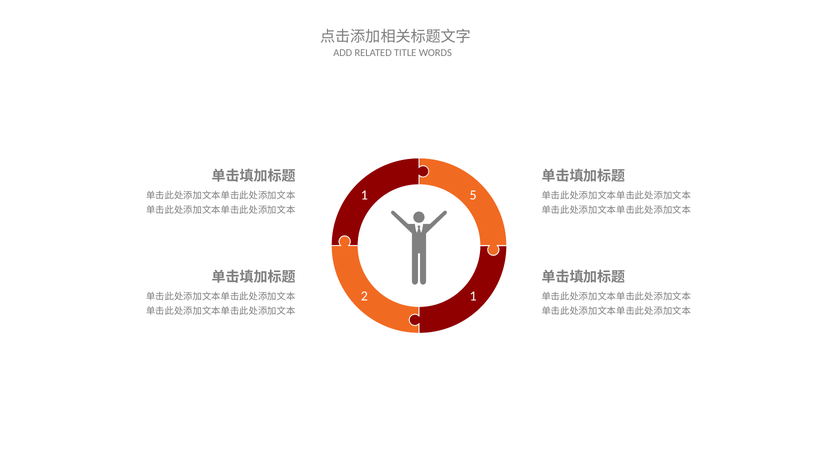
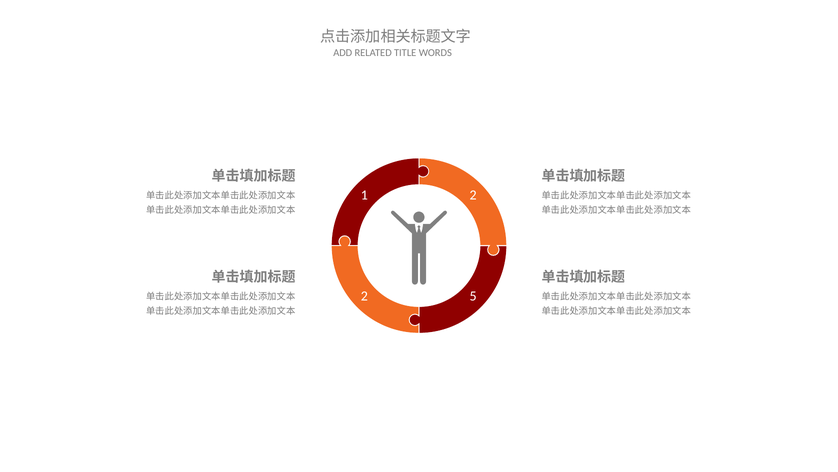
1 5: 5 -> 2
2 1: 1 -> 5
